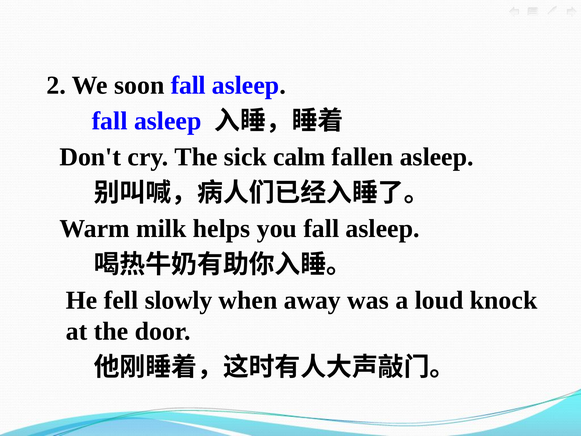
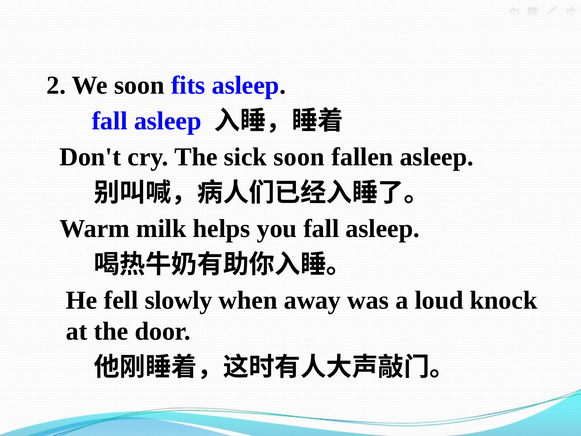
soon fall: fall -> fits
sick calm: calm -> soon
